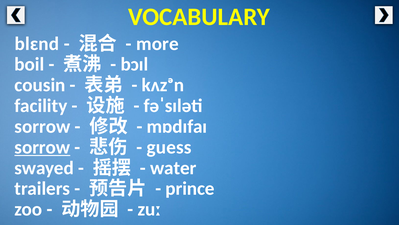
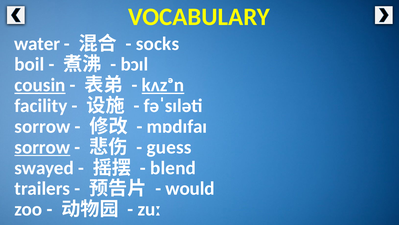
blɛnd: blɛnd -> water
more: more -> socks
cousin underline: none -> present
kʌzᵊn underline: none -> present
water: water -> blend
prince: prince -> would
